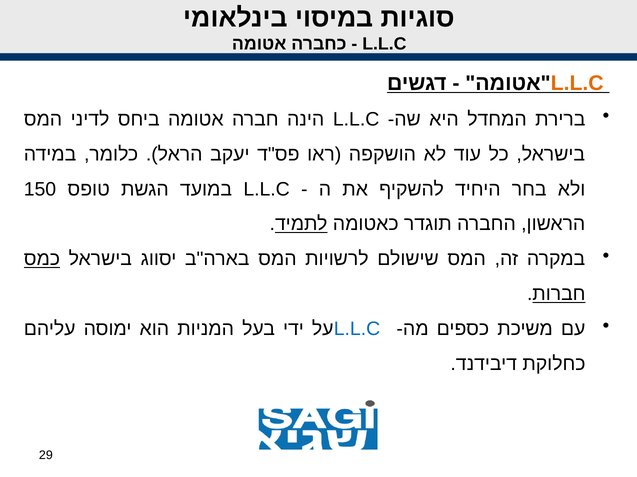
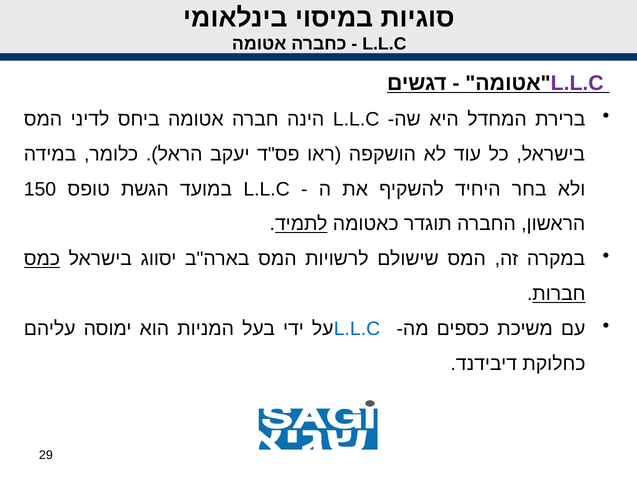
L.L.C at (577, 83) colour: orange -> purple
